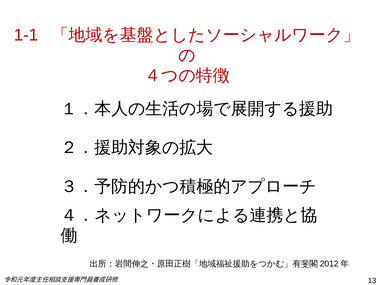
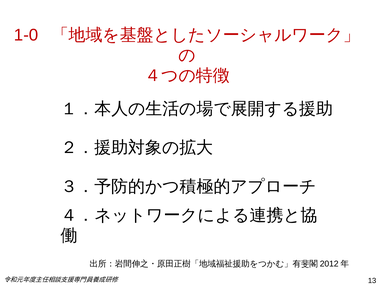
1-1: 1-1 -> 1-0
